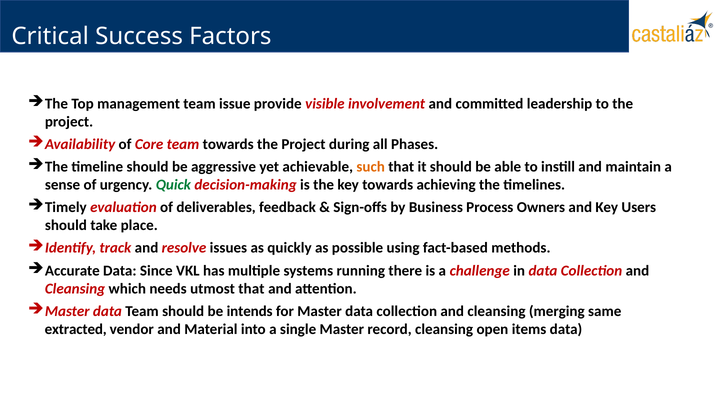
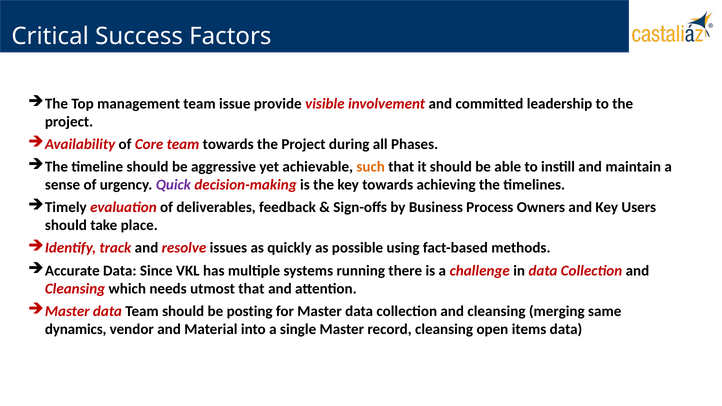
Quick colour: green -> purple
intends: intends -> posting
extracted: extracted -> dynamics
